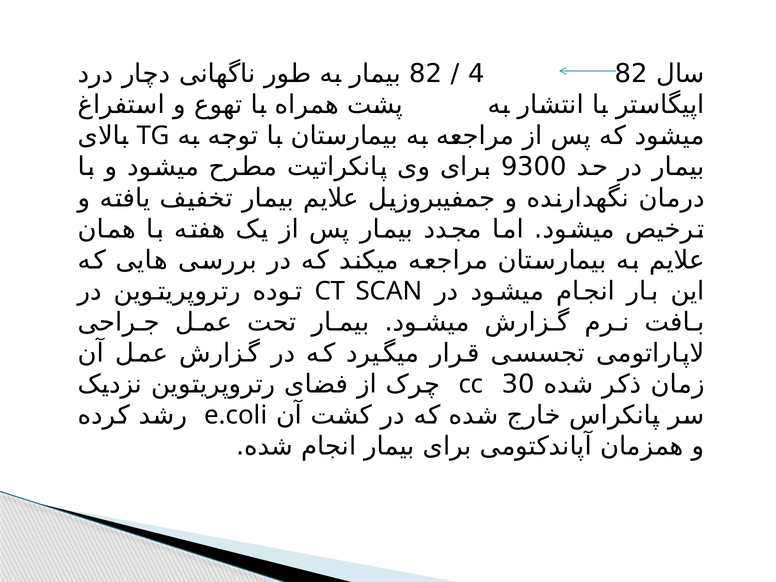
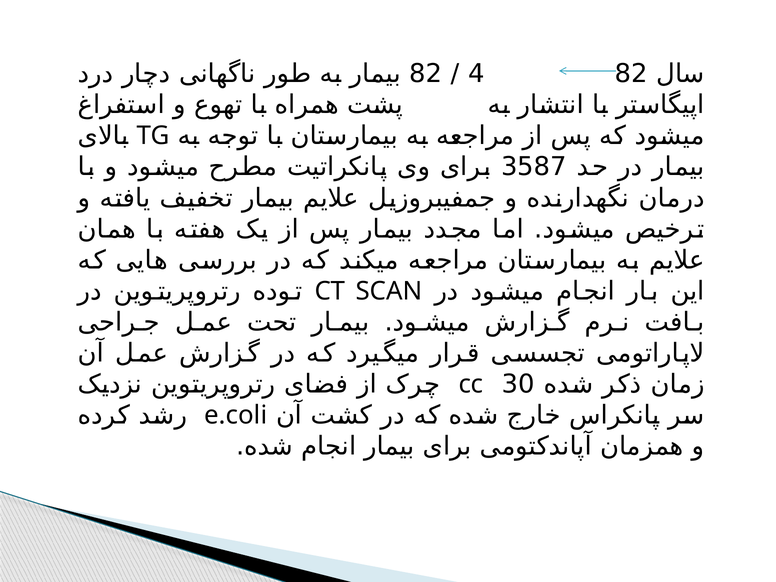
9300: 9300 -> 3587
